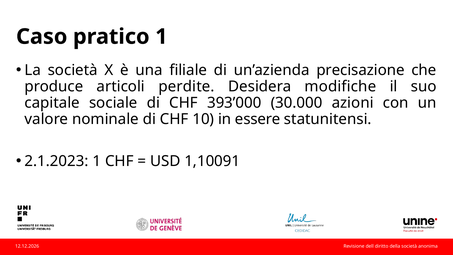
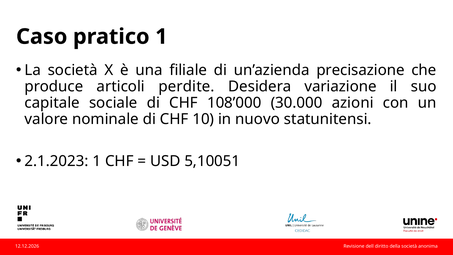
modifiche: modifiche -> variazione
393’000: 393’000 -> 108’000
essere: essere -> nuovo
1,10091: 1,10091 -> 5,10051
